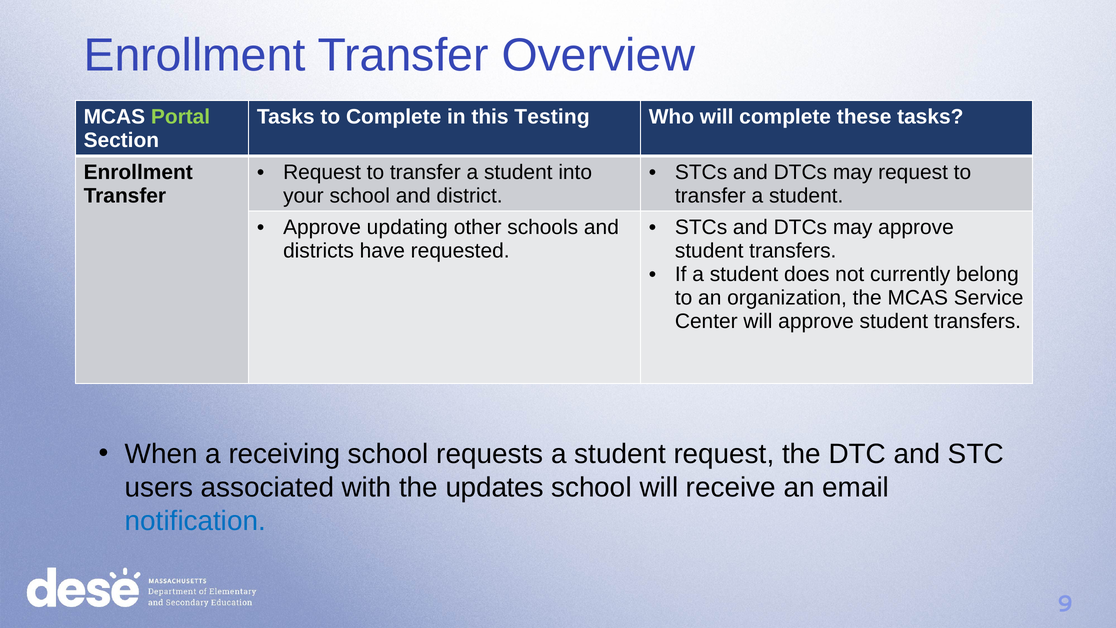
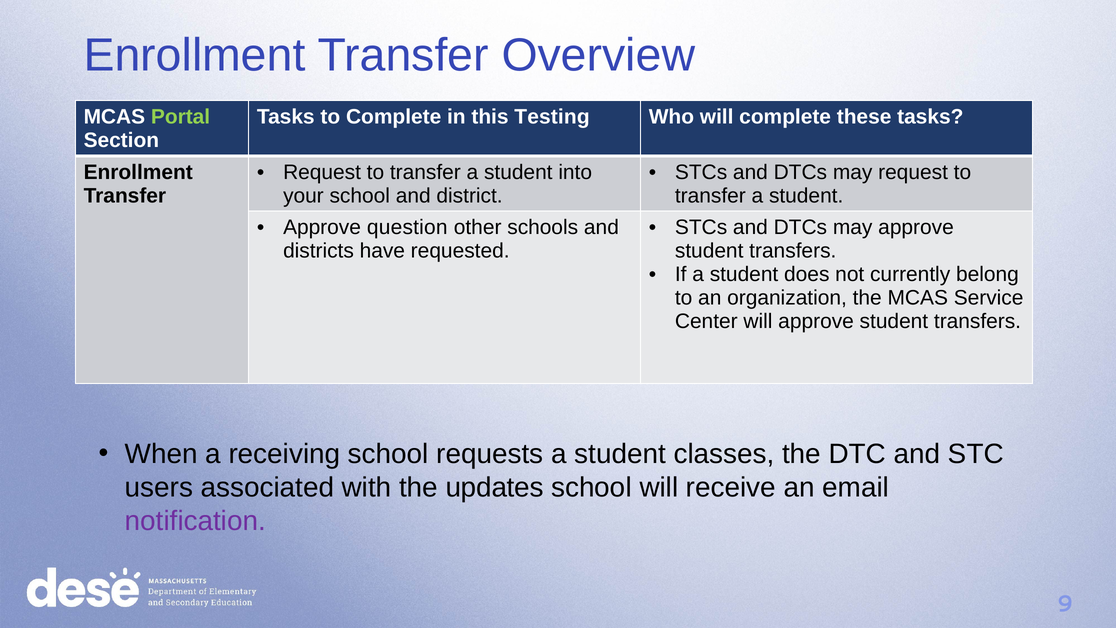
updating: updating -> question
student request: request -> classes
notification colour: blue -> purple
